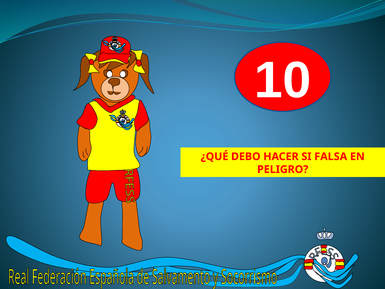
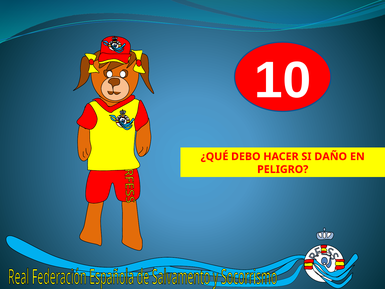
FALSA: FALSA -> DAÑO
